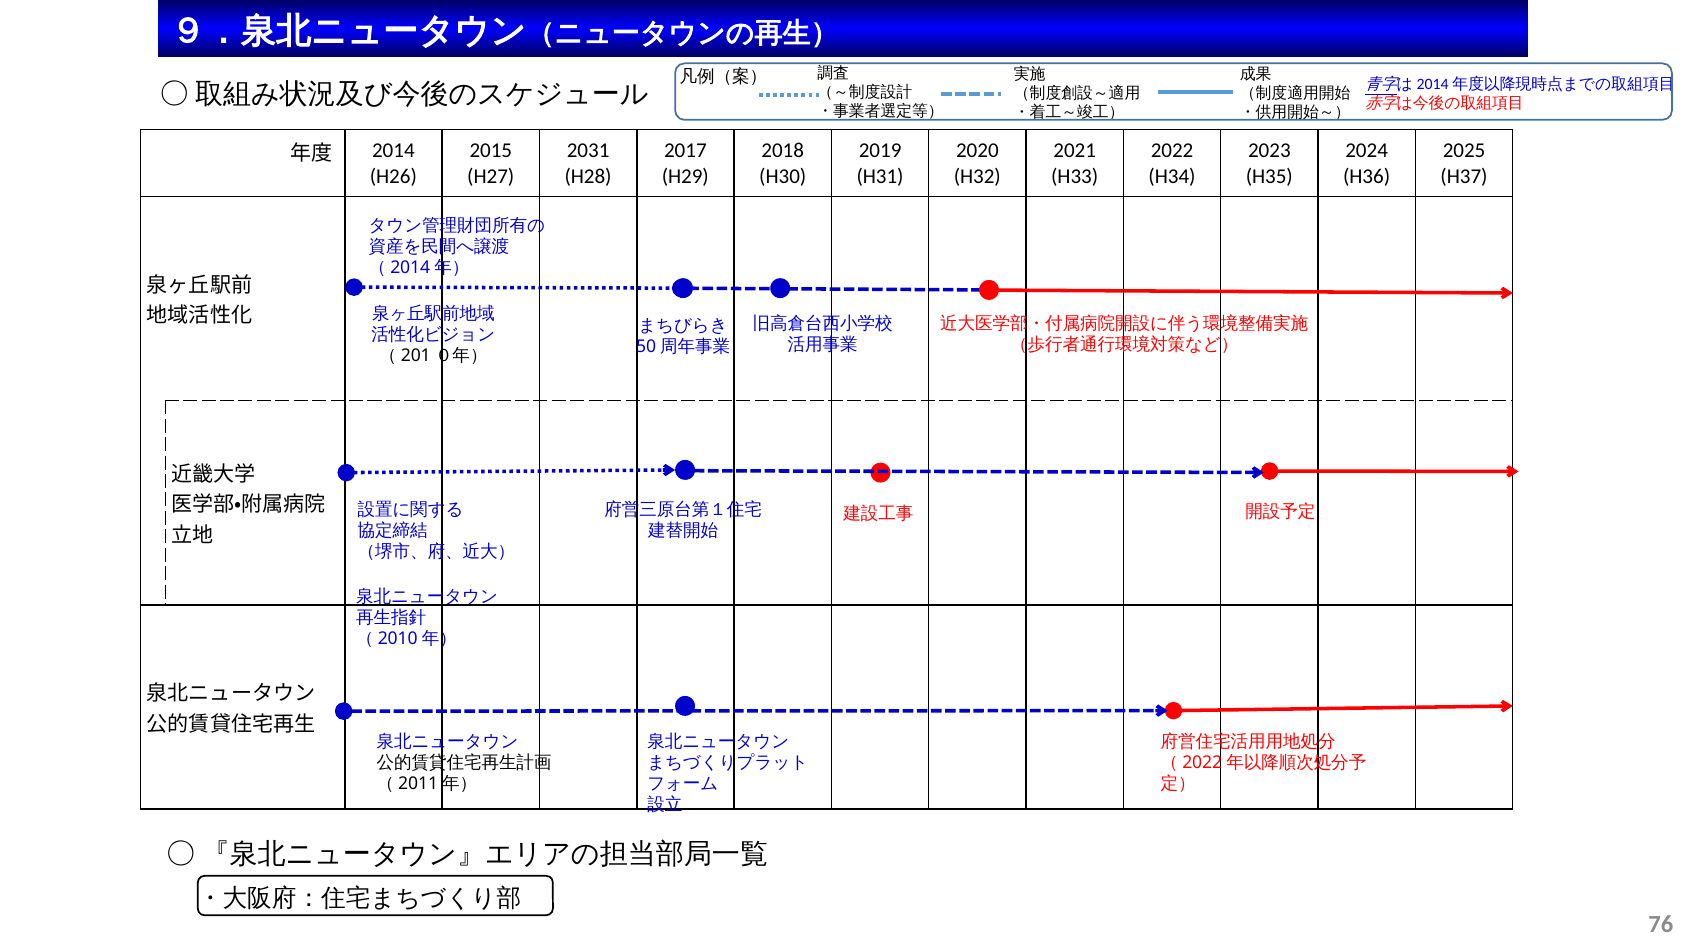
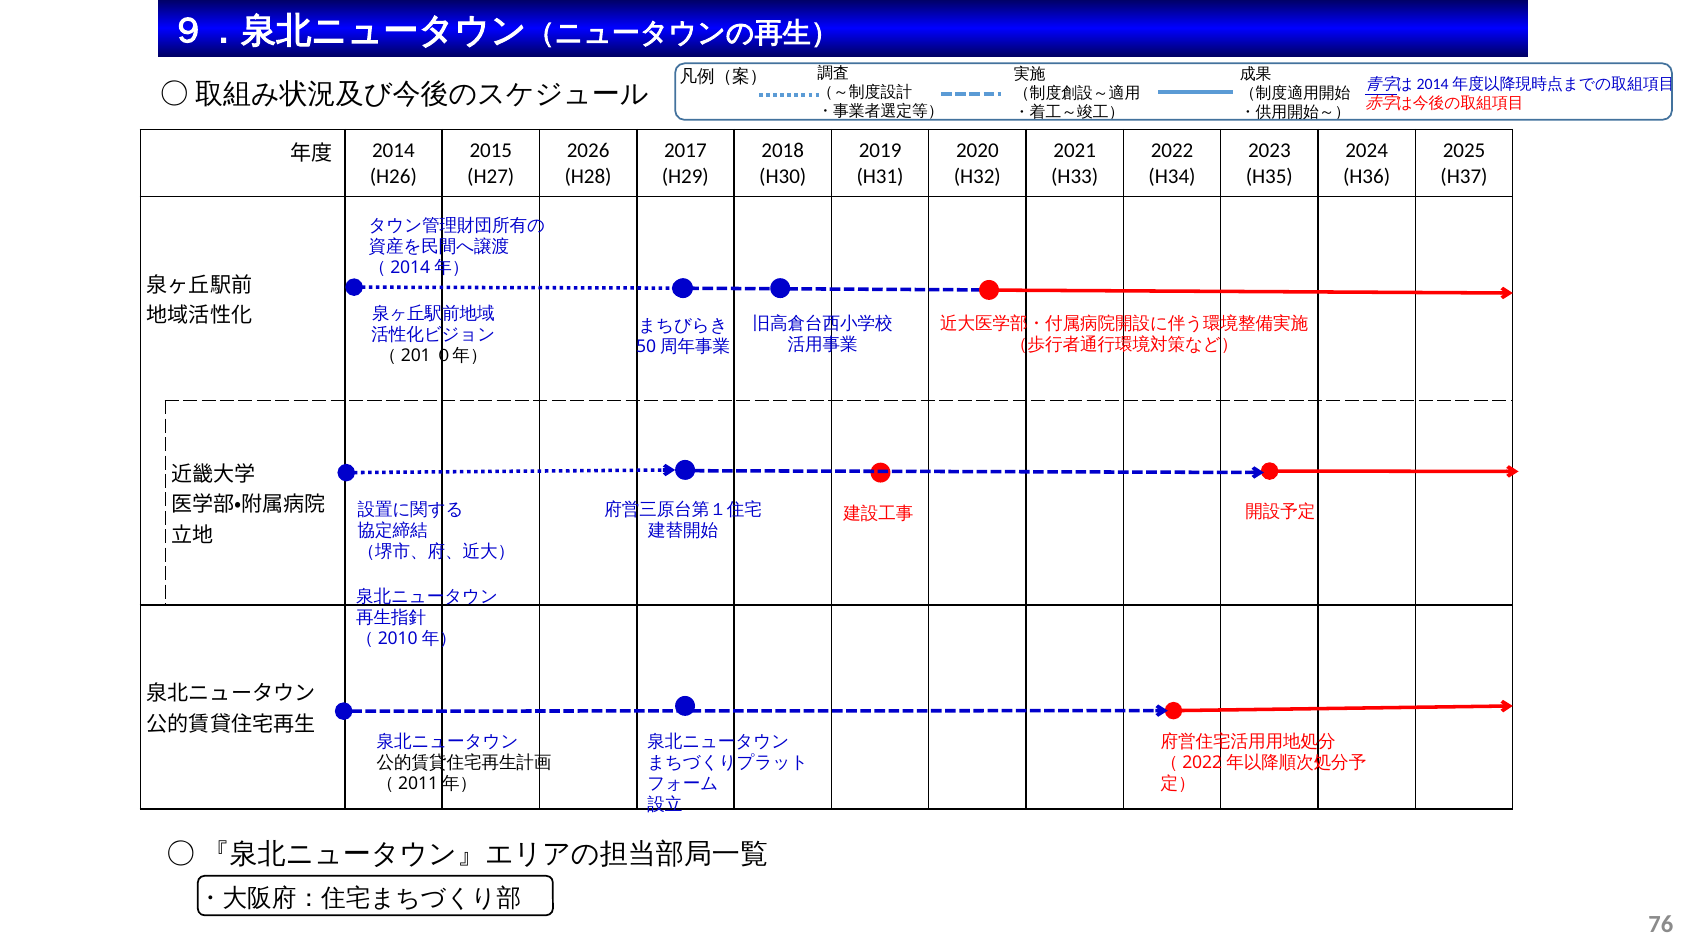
2031: 2031 -> 2026
